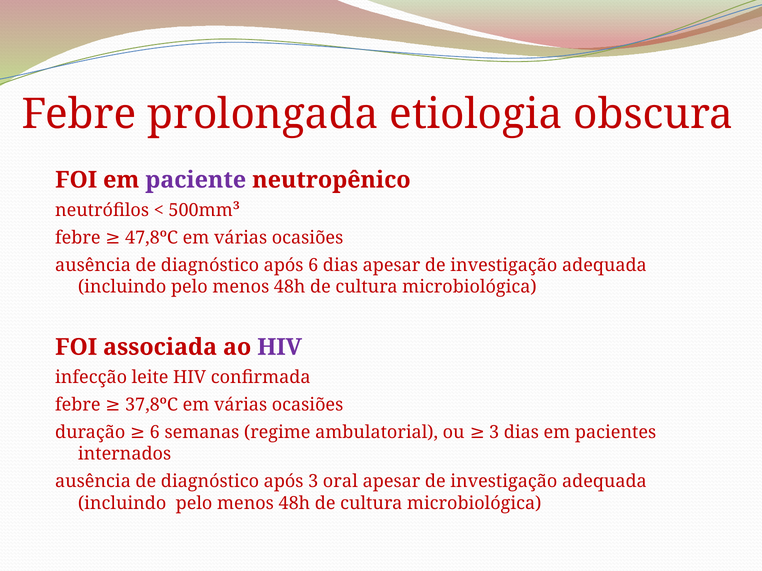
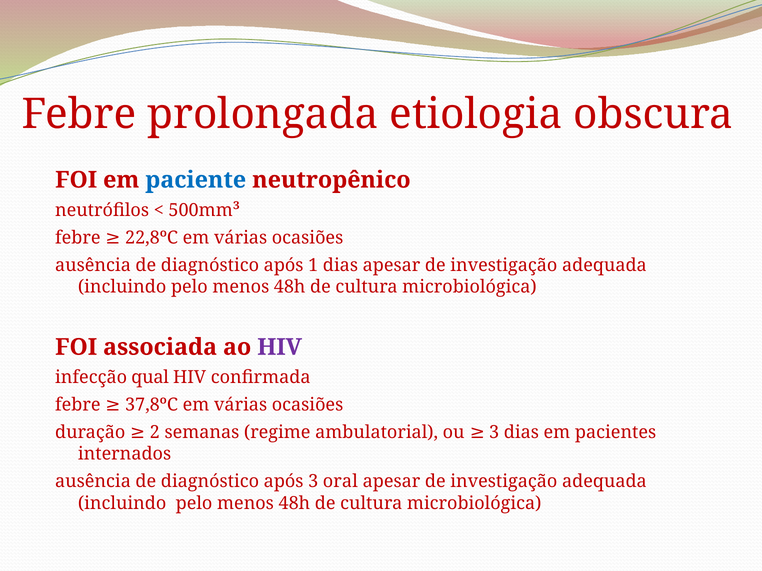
paciente colour: purple -> blue
47,8ºC: 47,8ºC -> 22,8ºC
após 6: 6 -> 1
leite: leite -> qual
duração 6: 6 -> 2
